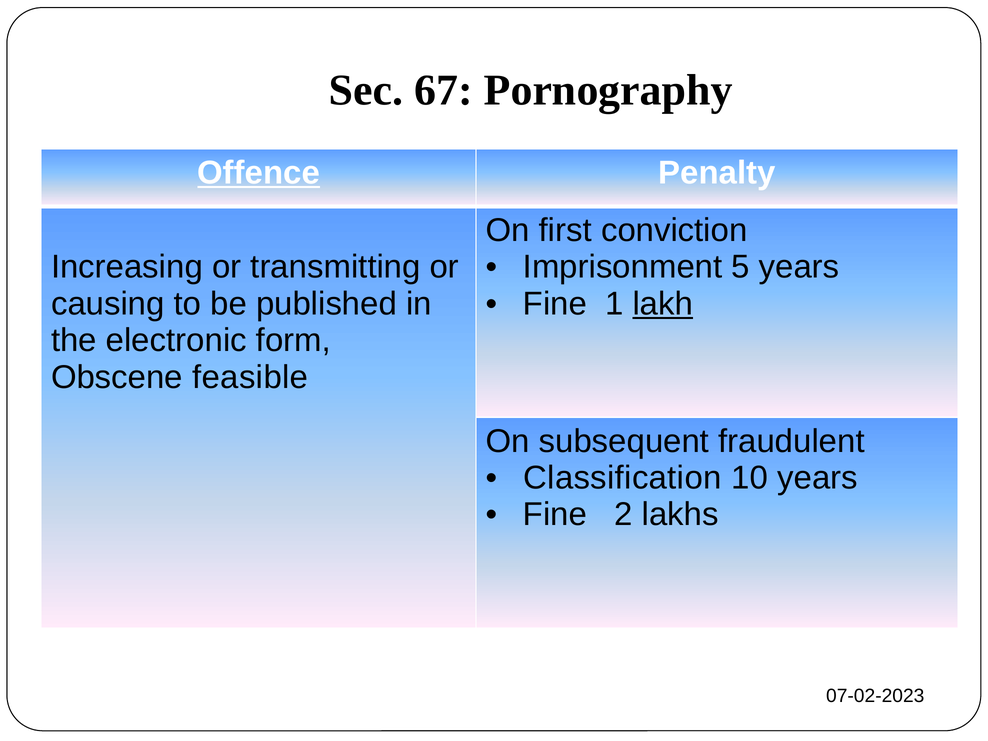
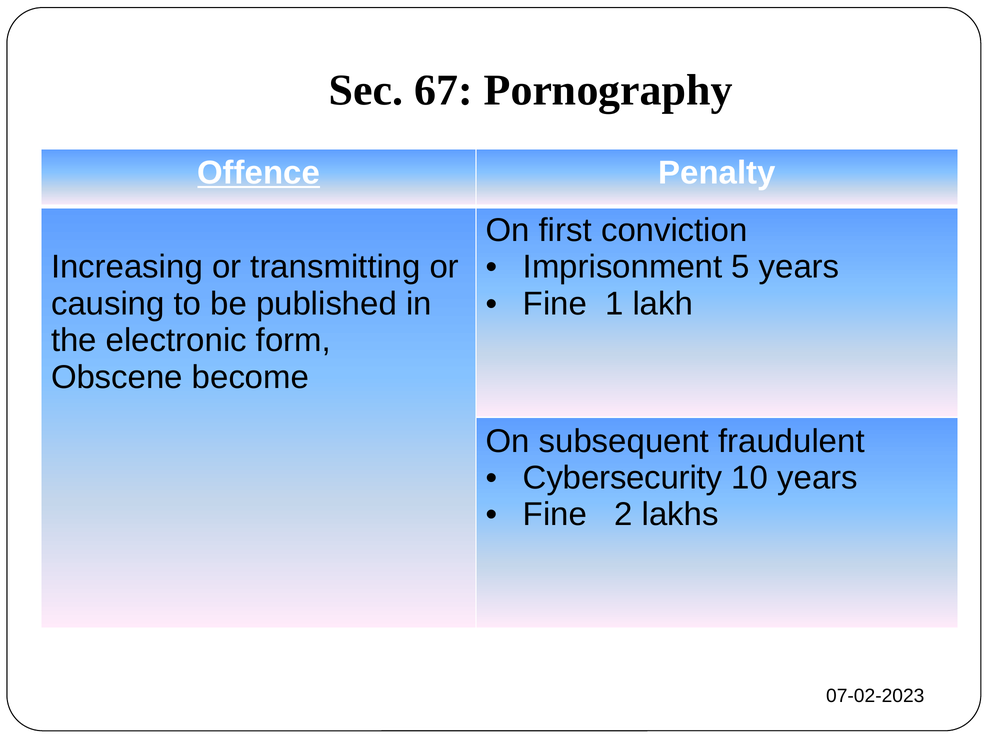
lakh underline: present -> none
feasible: feasible -> become
Classification: Classification -> Cybersecurity
